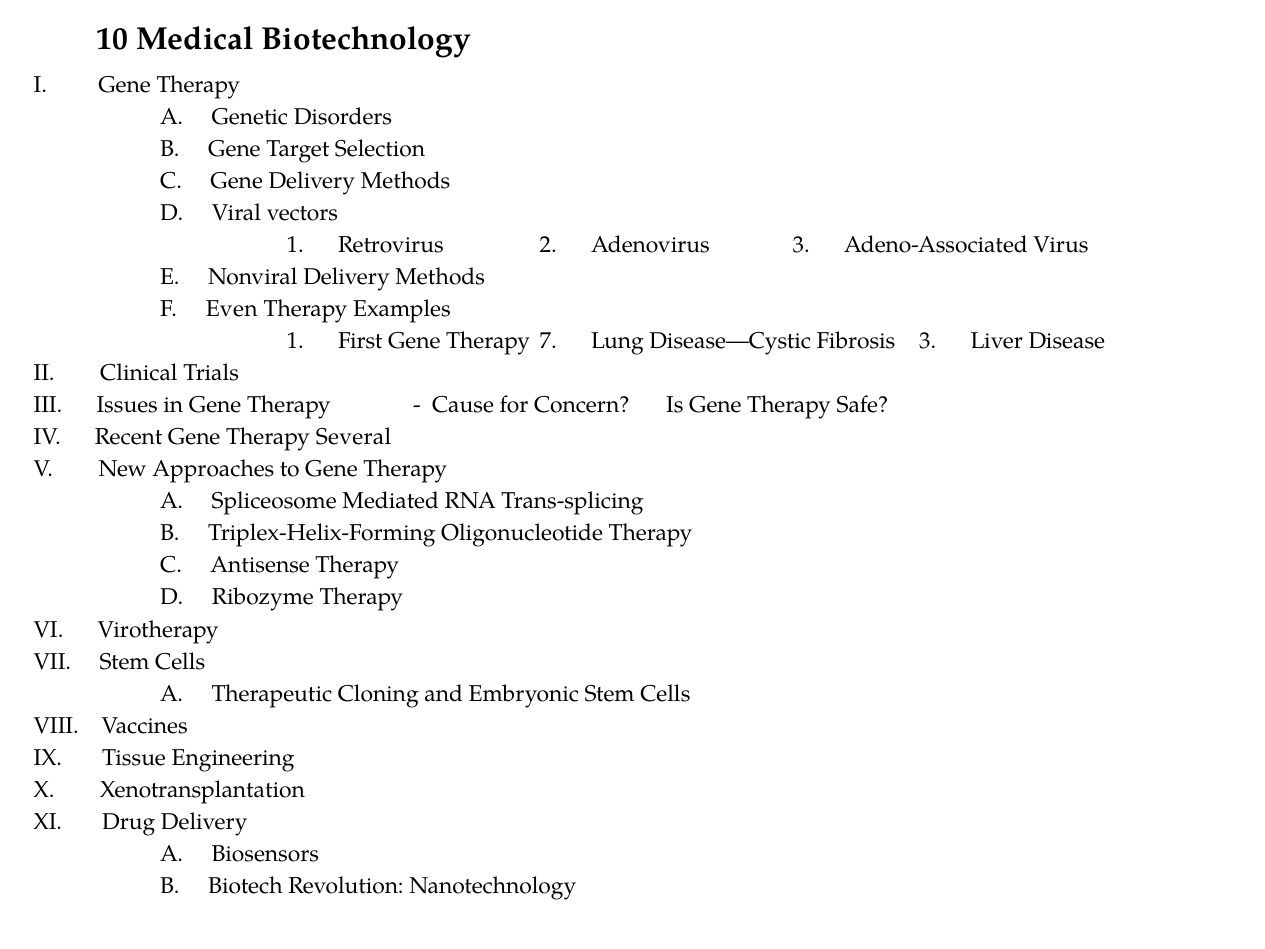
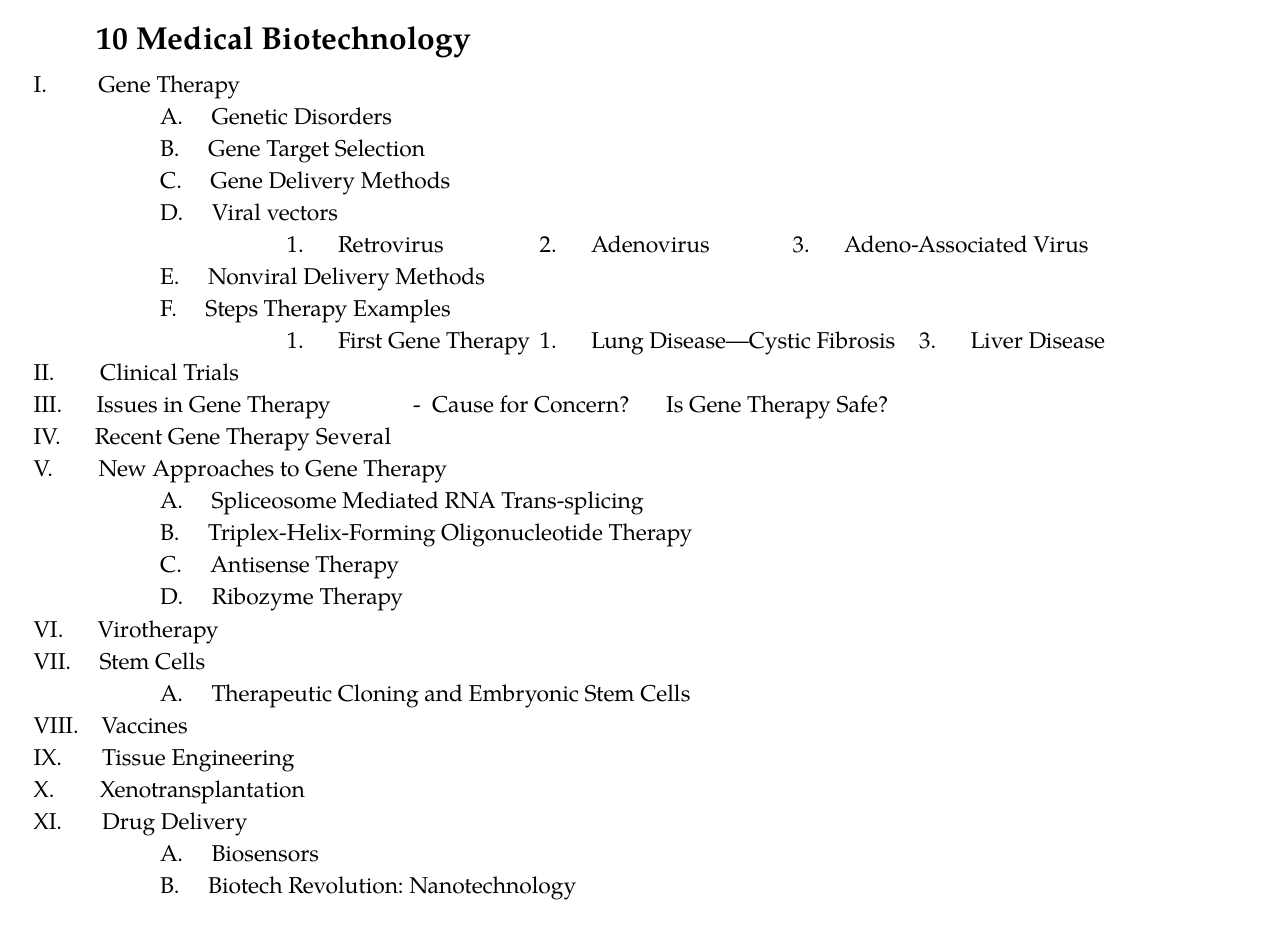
Even: Even -> Steps
Therapy 7: 7 -> 1
